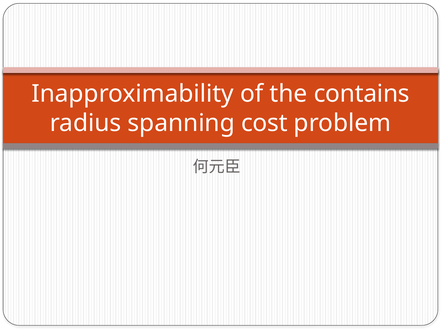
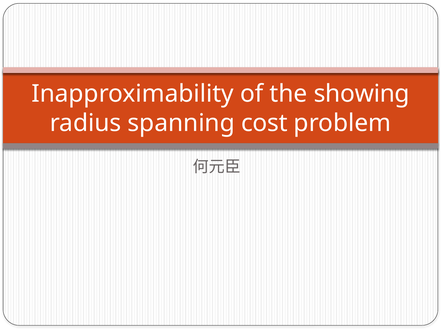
contains: contains -> showing
